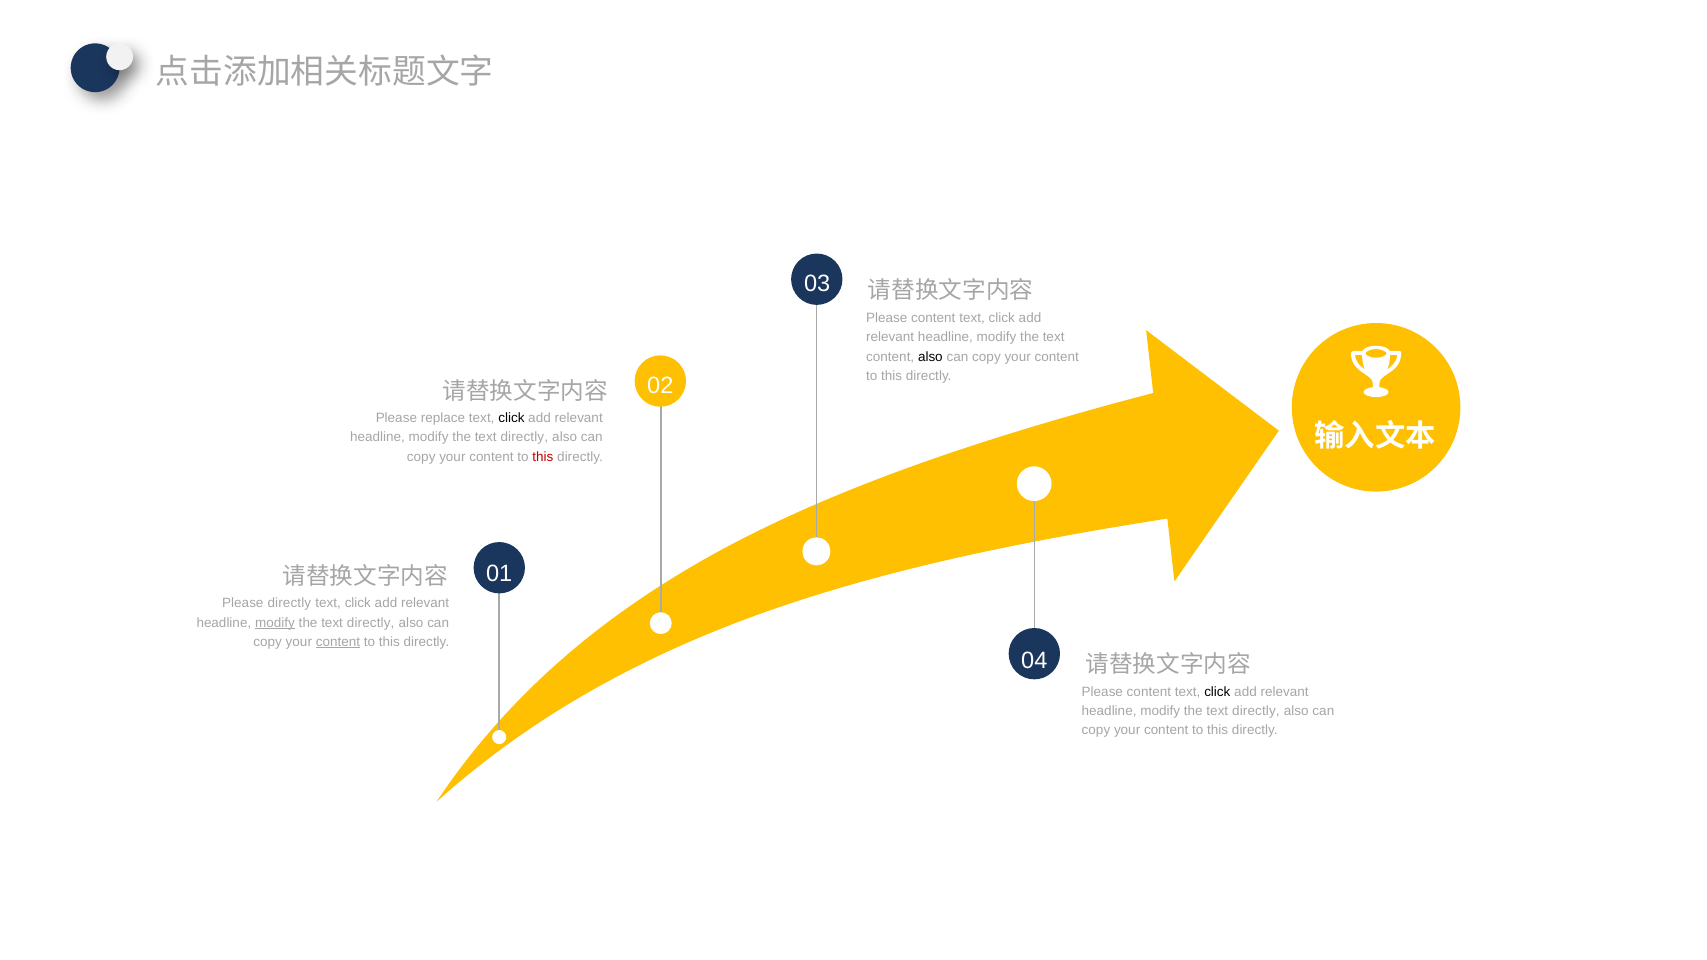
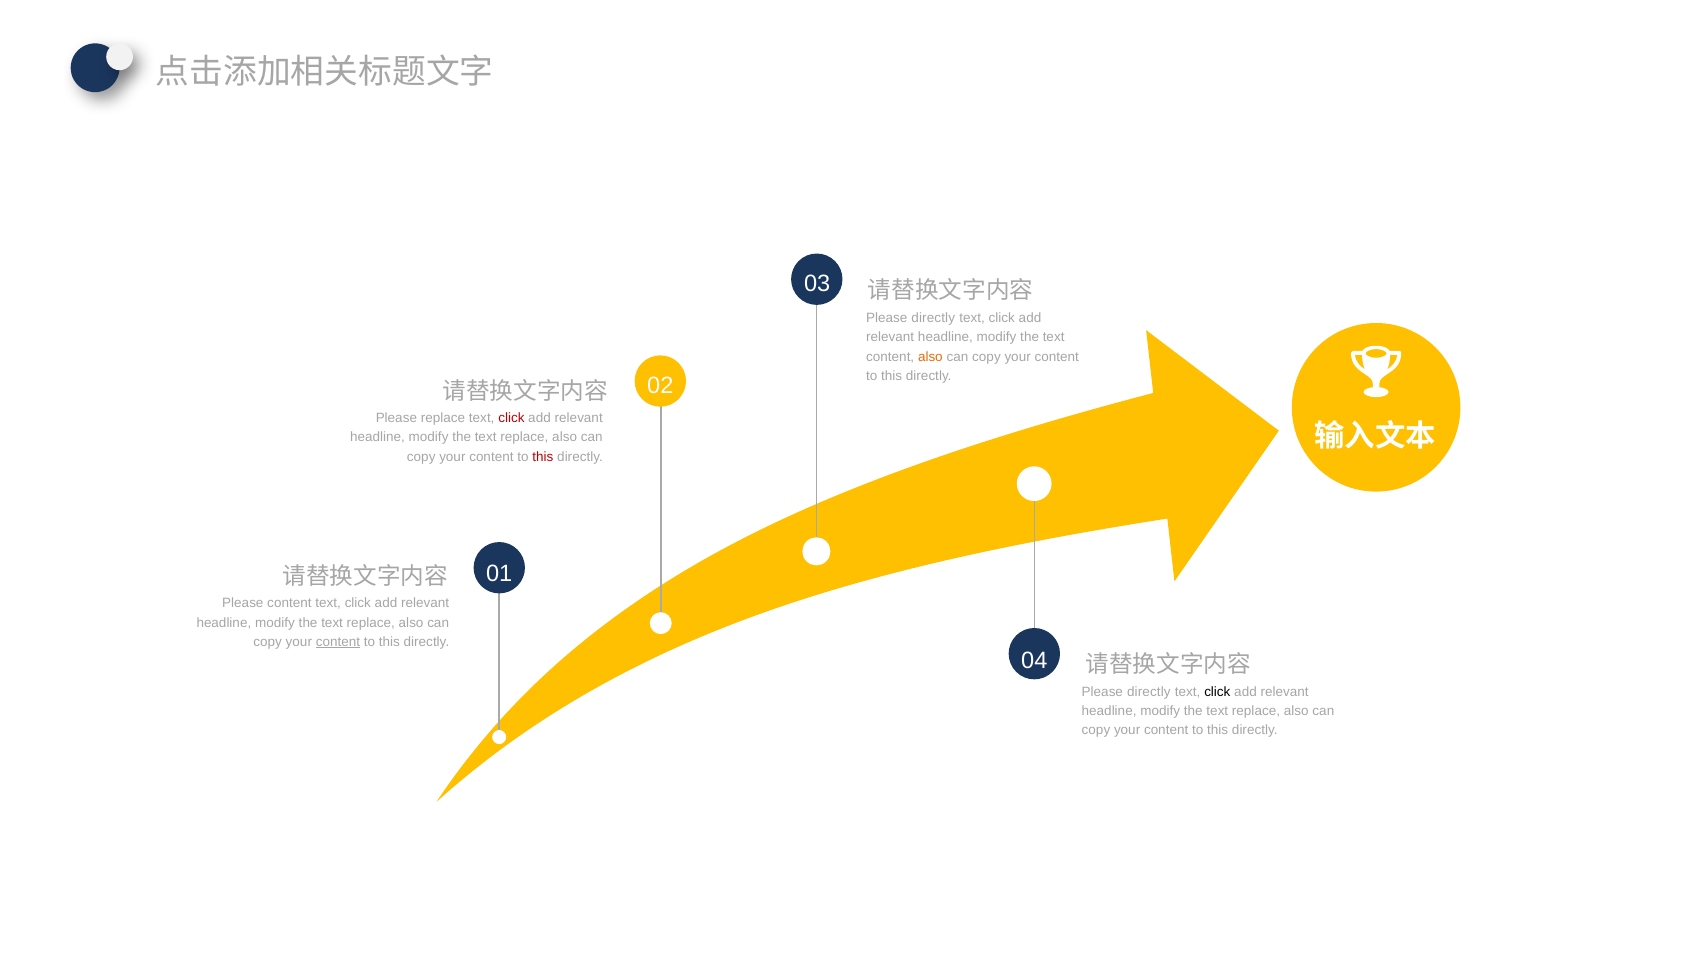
content at (933, 318): content -> directly
also at (930, 357) colour: black -> orange
click at (511, 418) colour: black -> red
directly at (524, 438): directly -> replace
Please directly: directly -> content
modify at (275, 623) underline: present -> none
directly at (371, 623): directly -> replace
content at (1149, 692): content -> directly
directly at (1256, 711): directly -> replace
